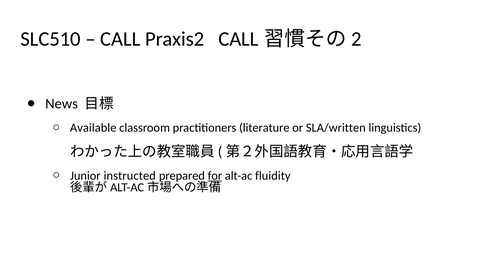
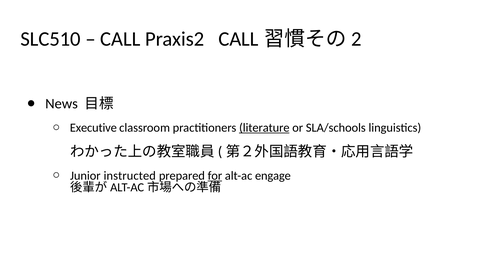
Available: Available -> Executive
literature underline: none -> present
SLA/written: SLA/written -> SLA/schools
fluidity: fluidity -> engage
